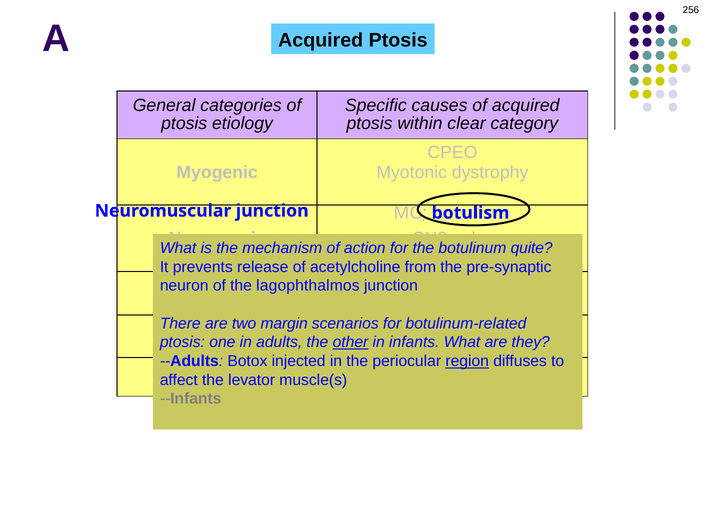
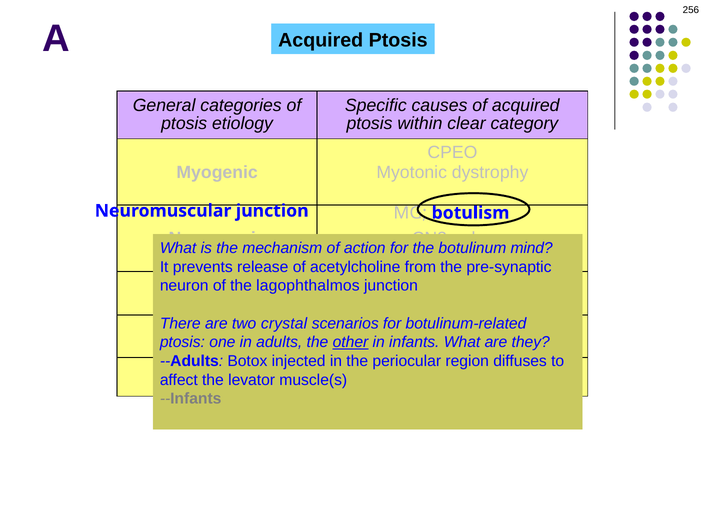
quite: quite -> mind
margin: margin -> crystal
region underline: present -> none
